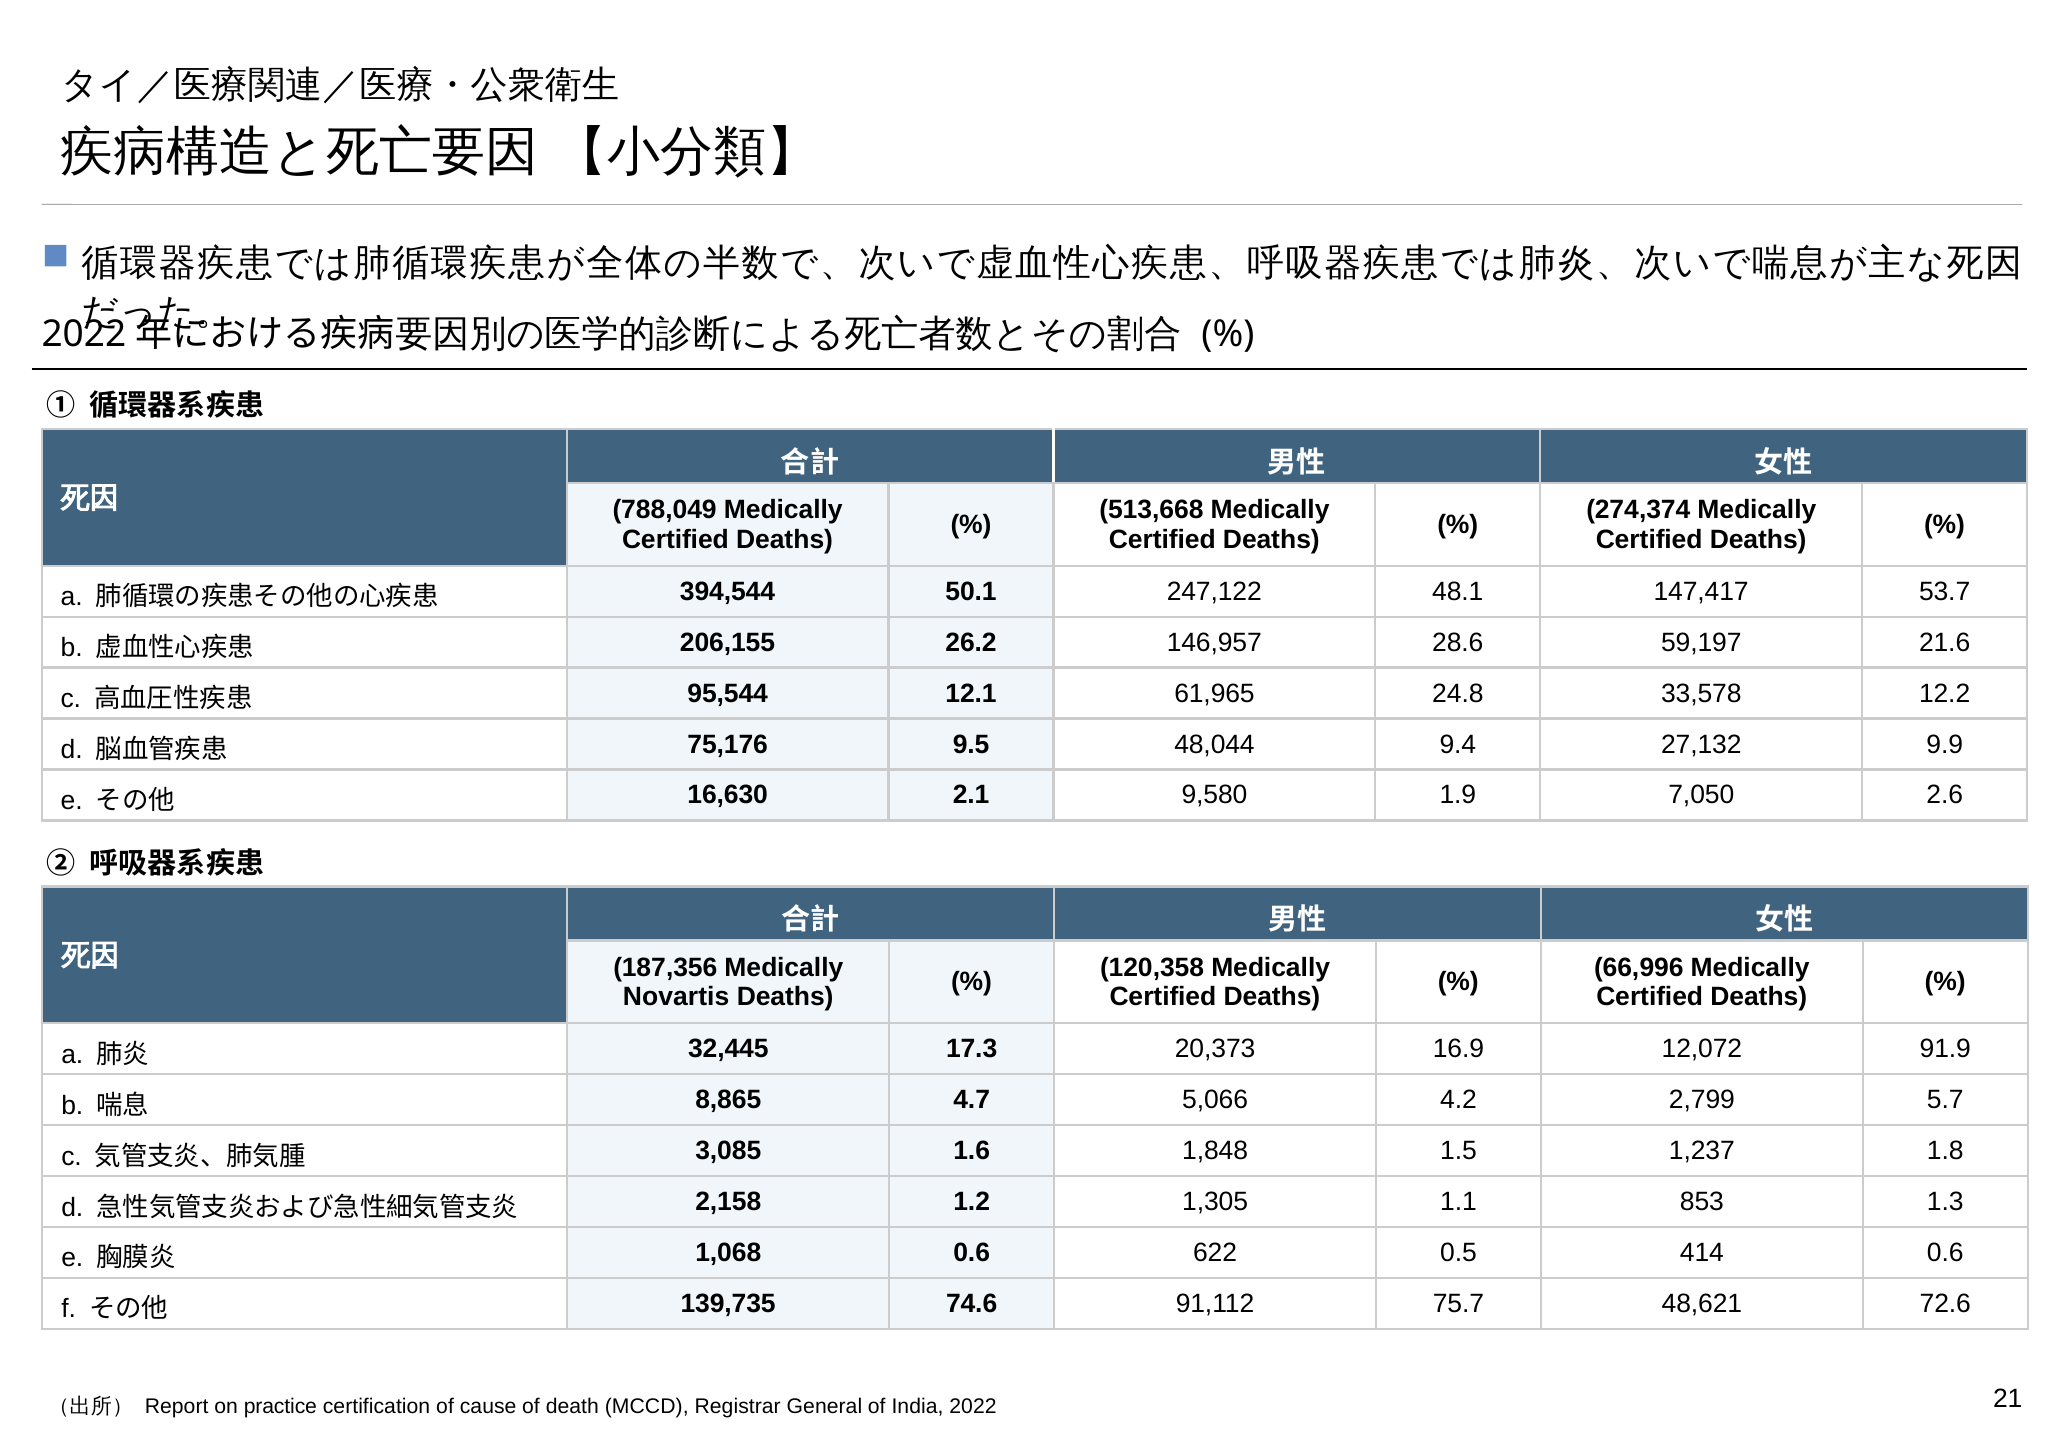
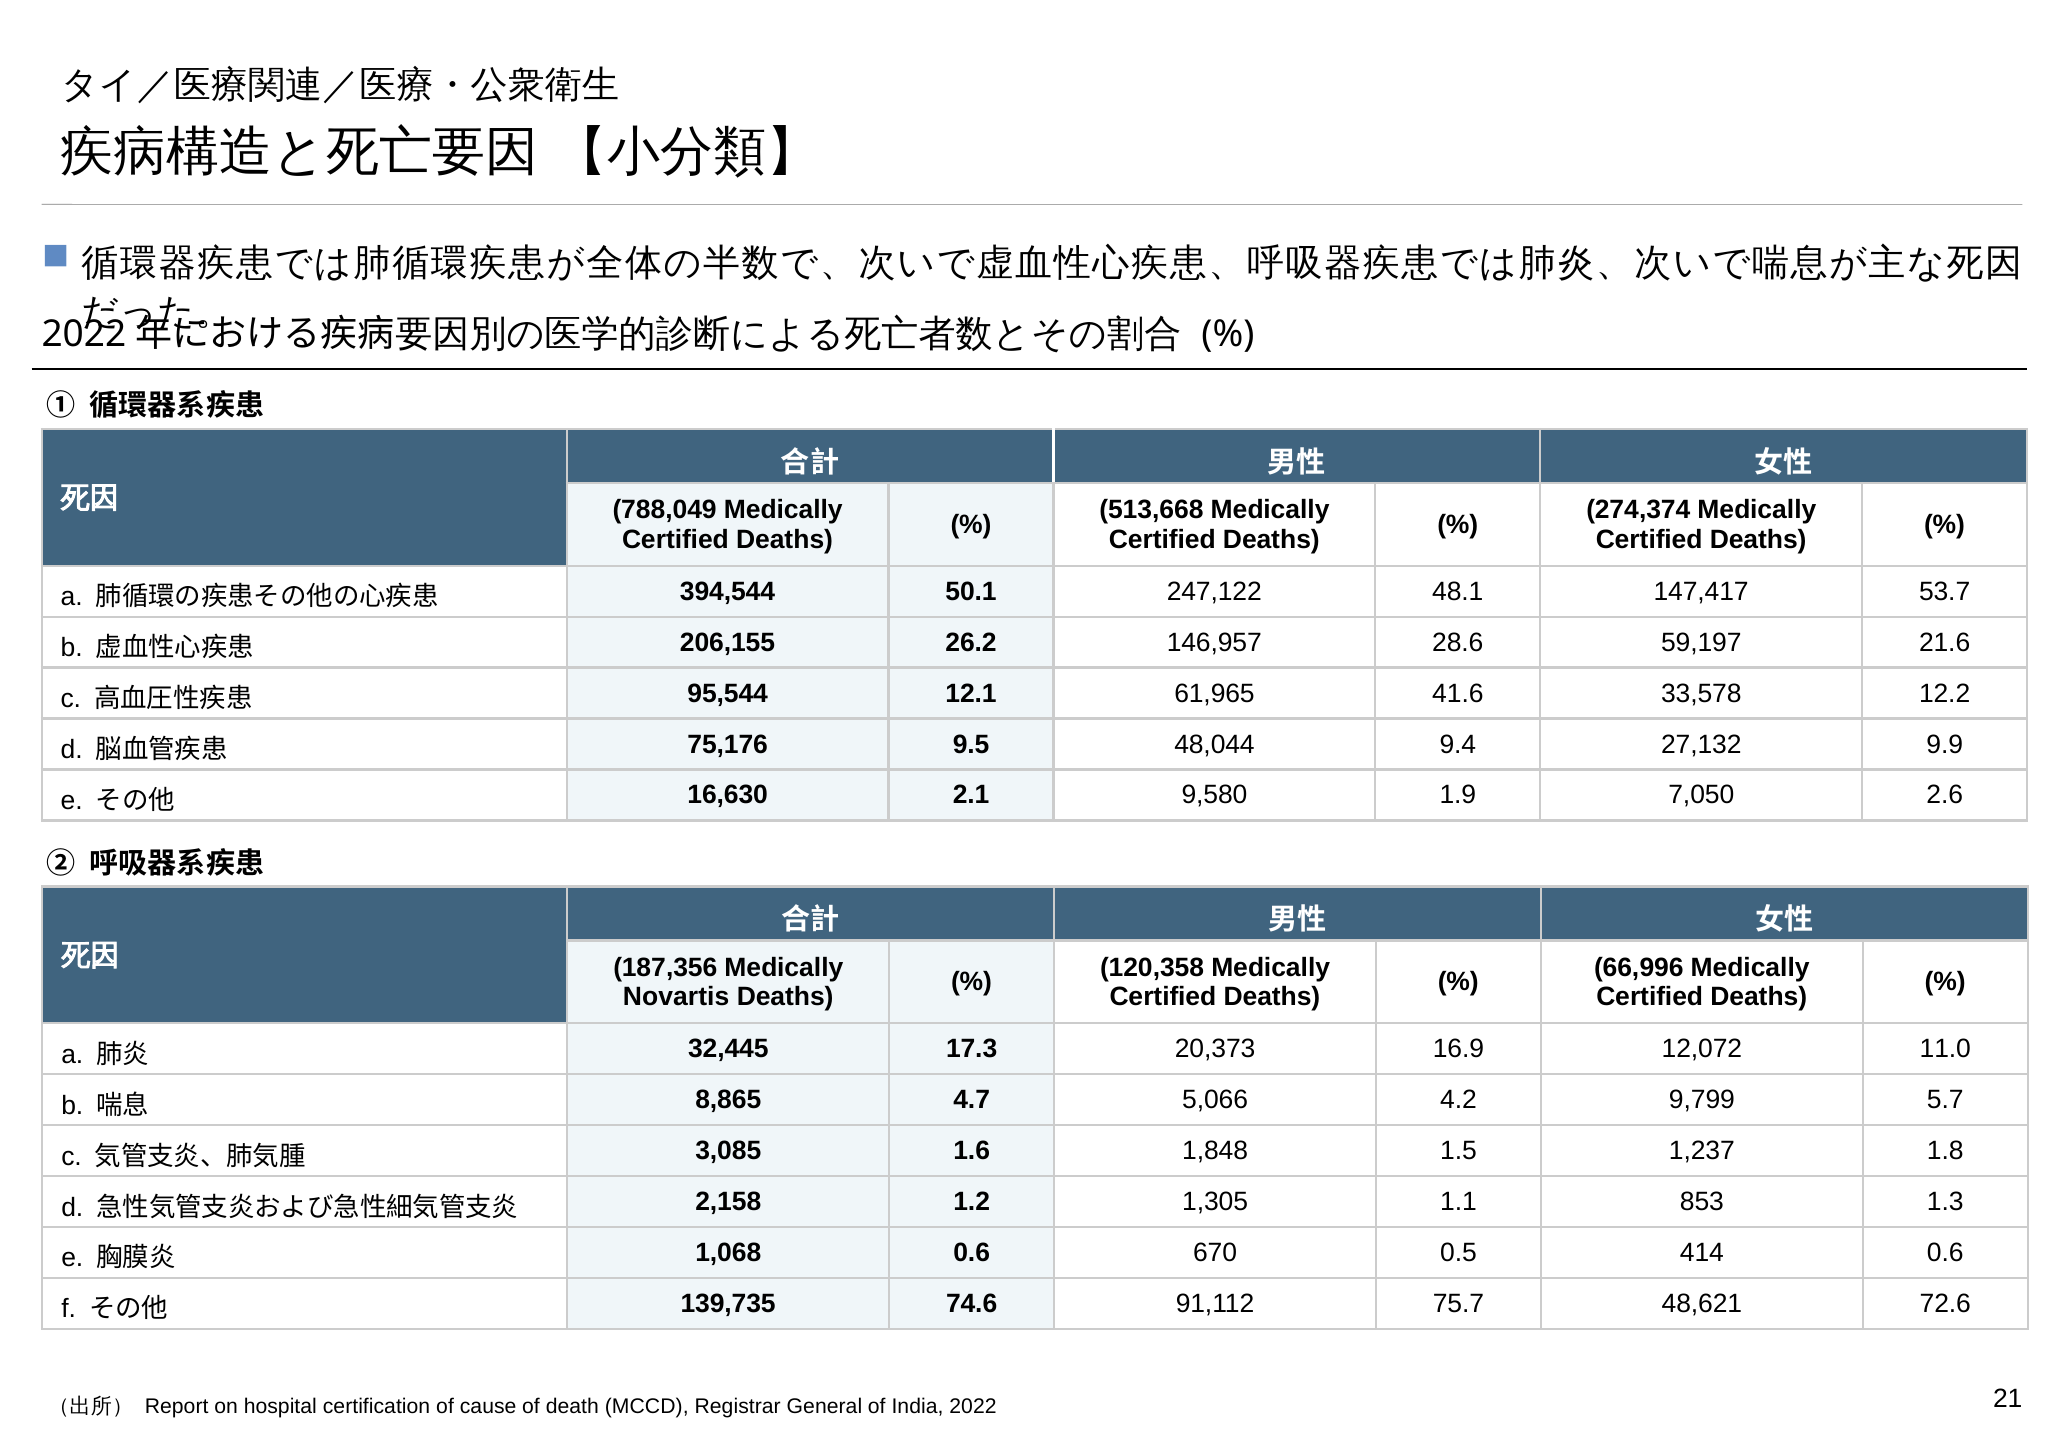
24.8: 24.8 -> 41.6
91.9: 91.9 -> 11.0
2,799: 2,799 -> 9,799
622: 622 -> 670
practice: practice -> hospital
